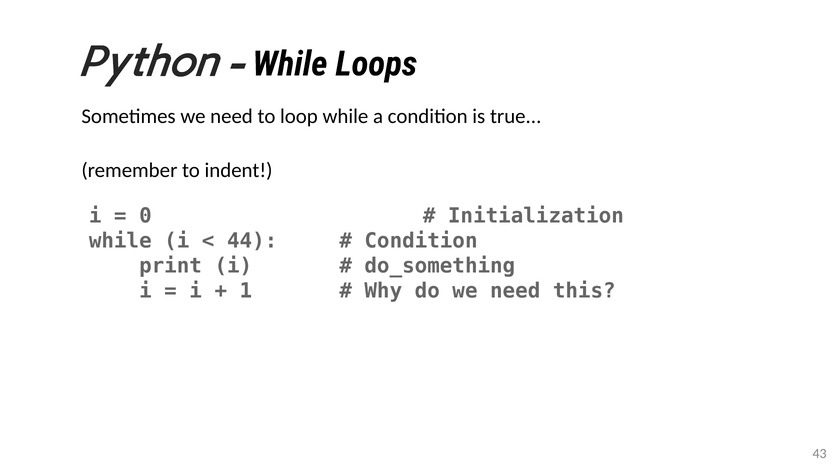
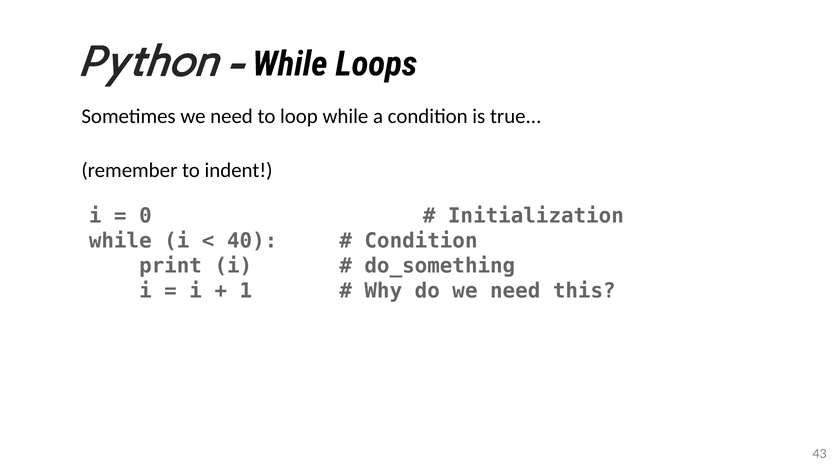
44: 44 -> 40
